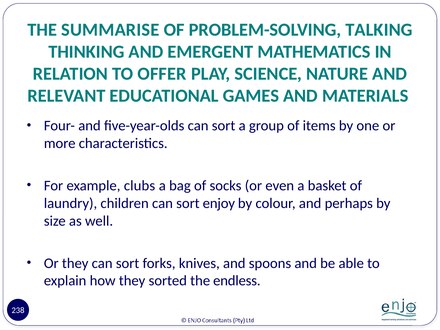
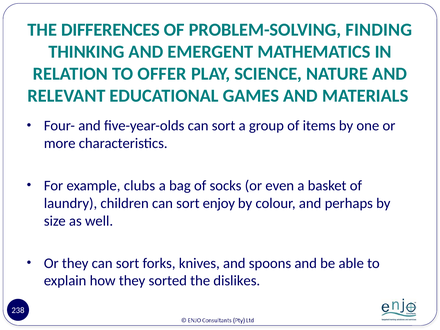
SUMMARISE: SUMMARISE -> DIFFERENCES
TALKING: TALKING -> FINDING
endless: endless -> dislikes
